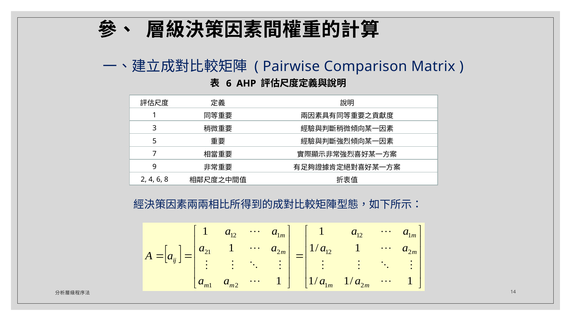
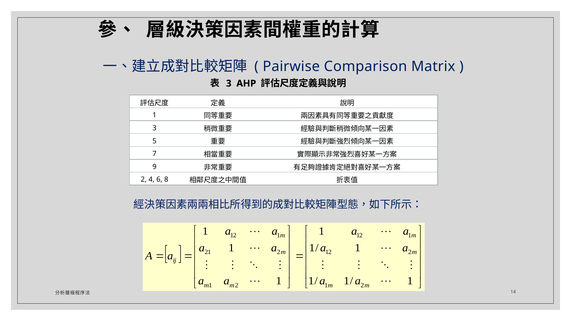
6 at (229, 83): 6 -> 3
